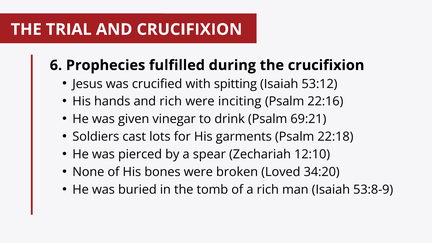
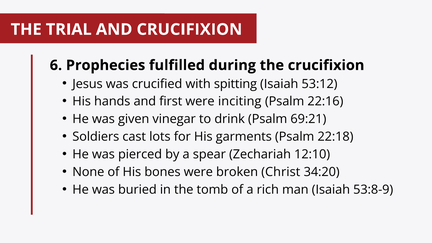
and rich: rich -> first
Loved: Loved -> Christ
